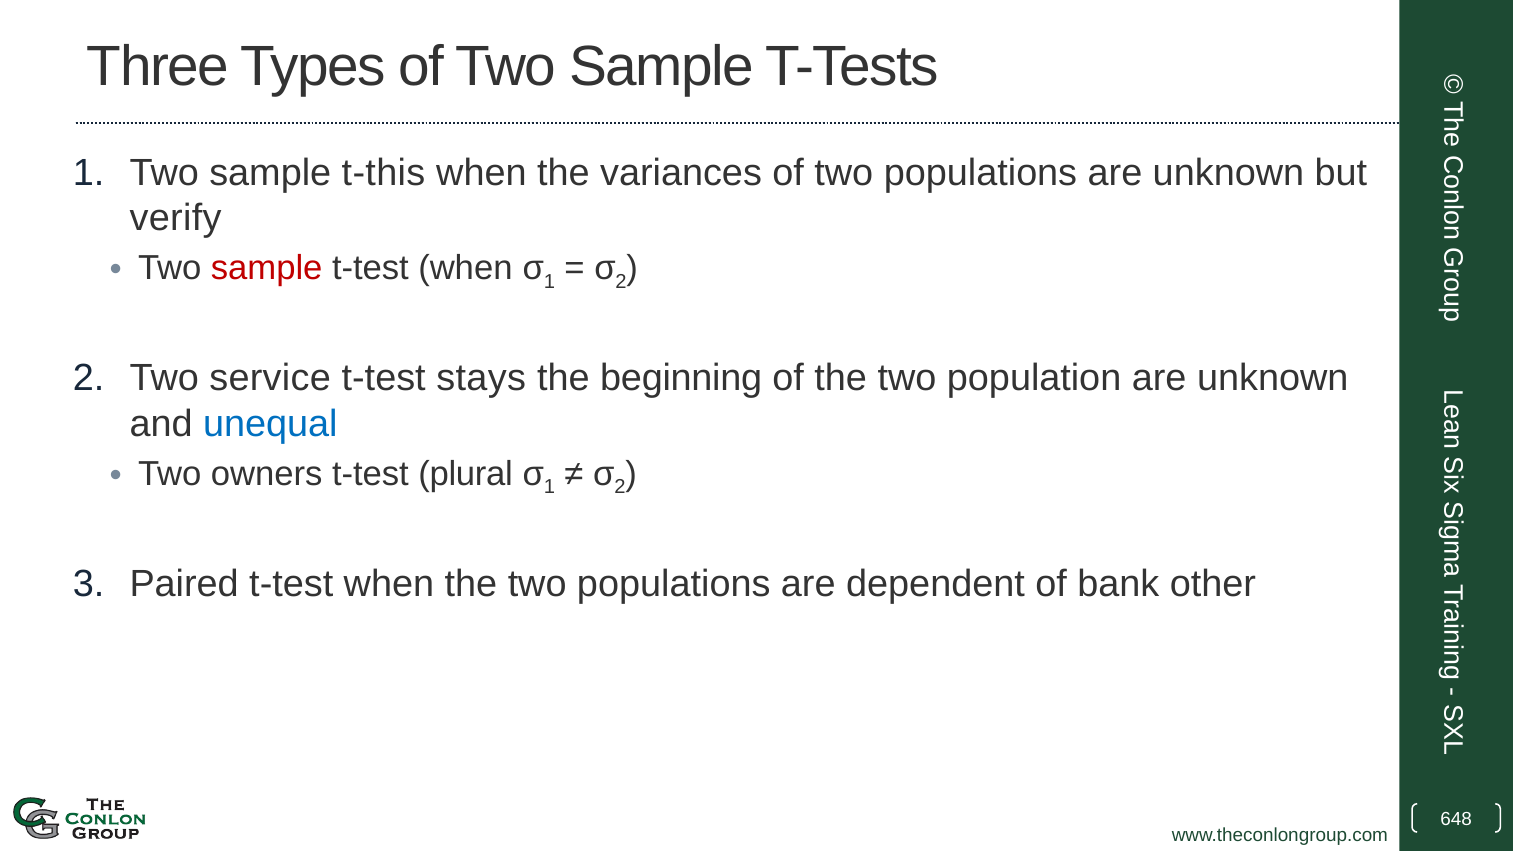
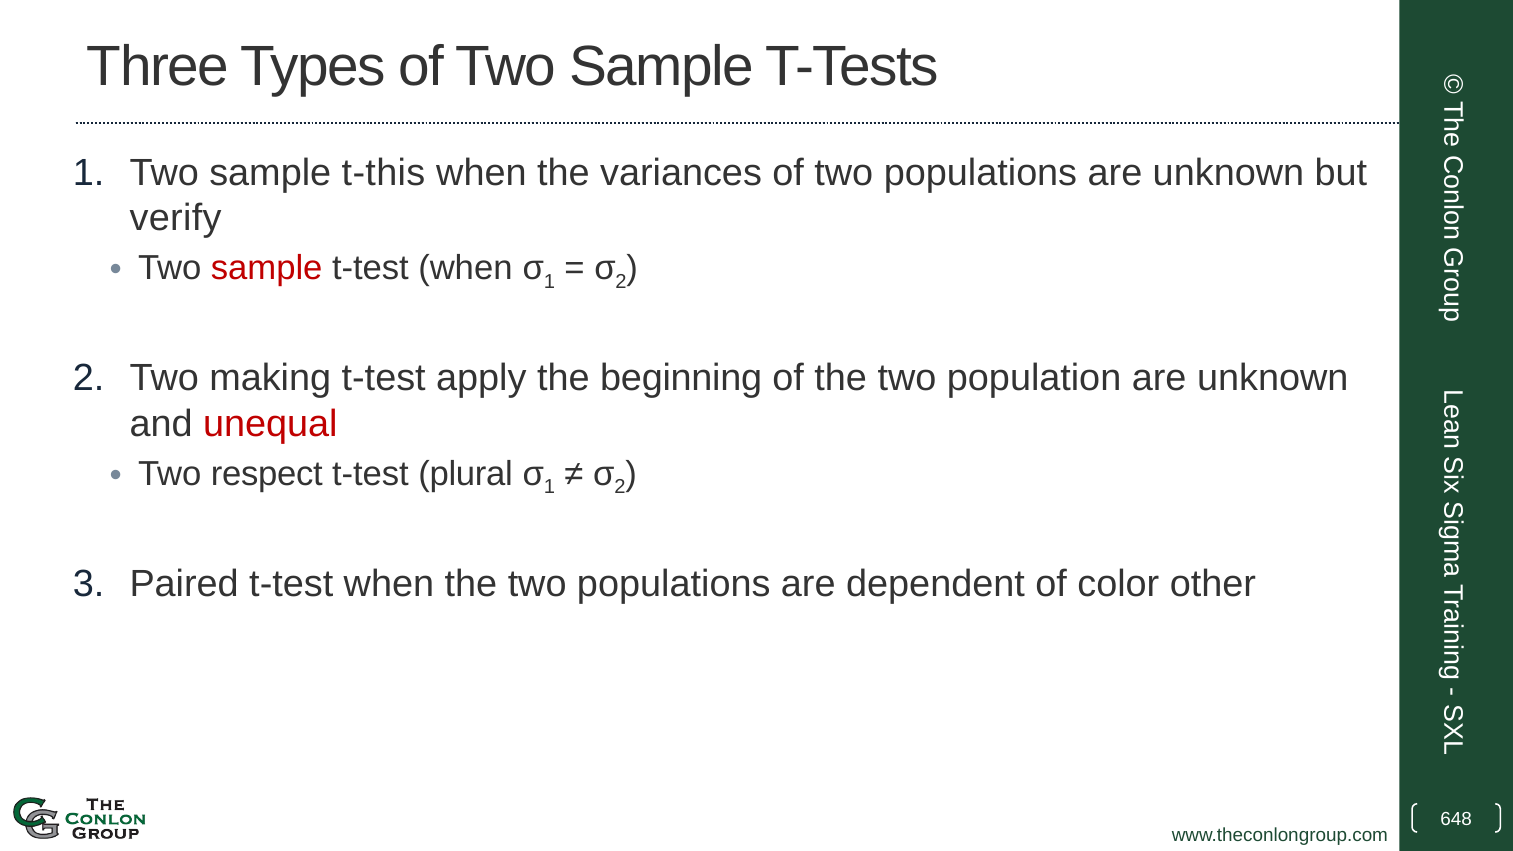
service: service -> making
stays: stays -> apply
unequal colour: blue -> red
owners: owners -> respect
bank: bank -> color
